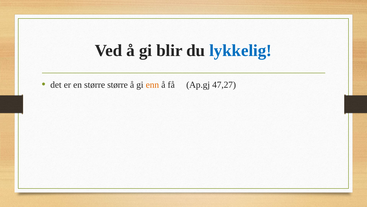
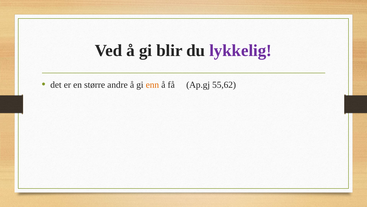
lykkelig colour: blue -> purple
større større: større -> andre
47,27: 47,27 -> 55,62
